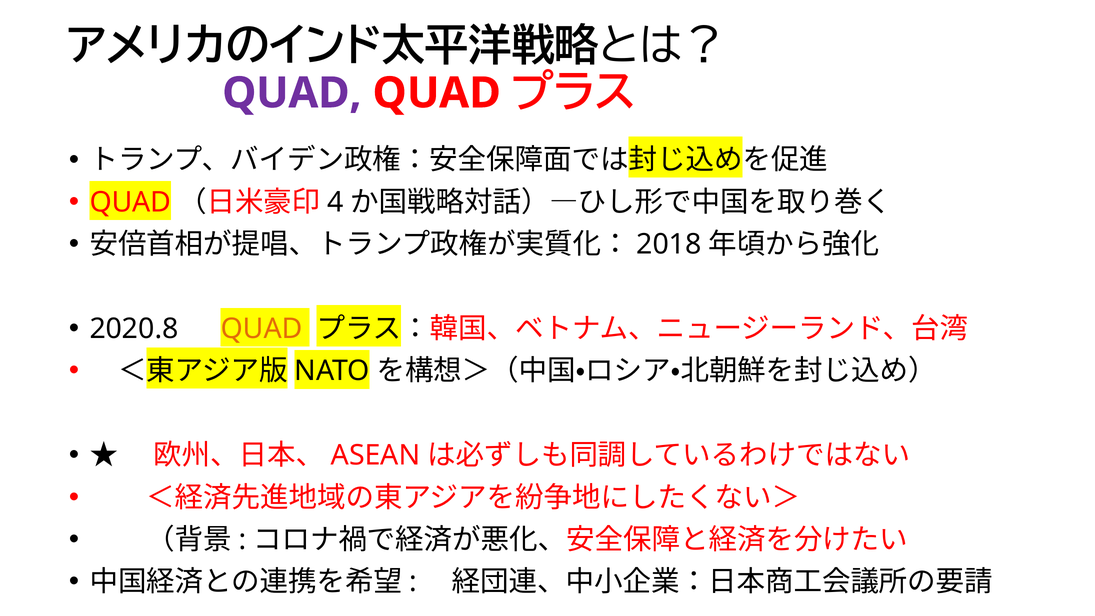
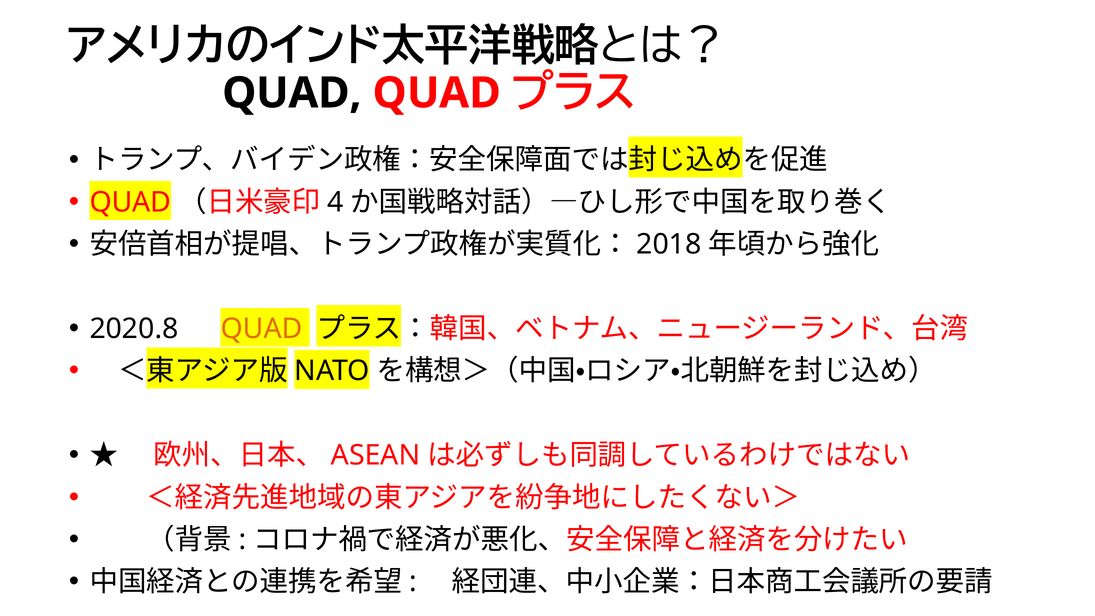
QUAD at (292, 93) colour: purple -> black
